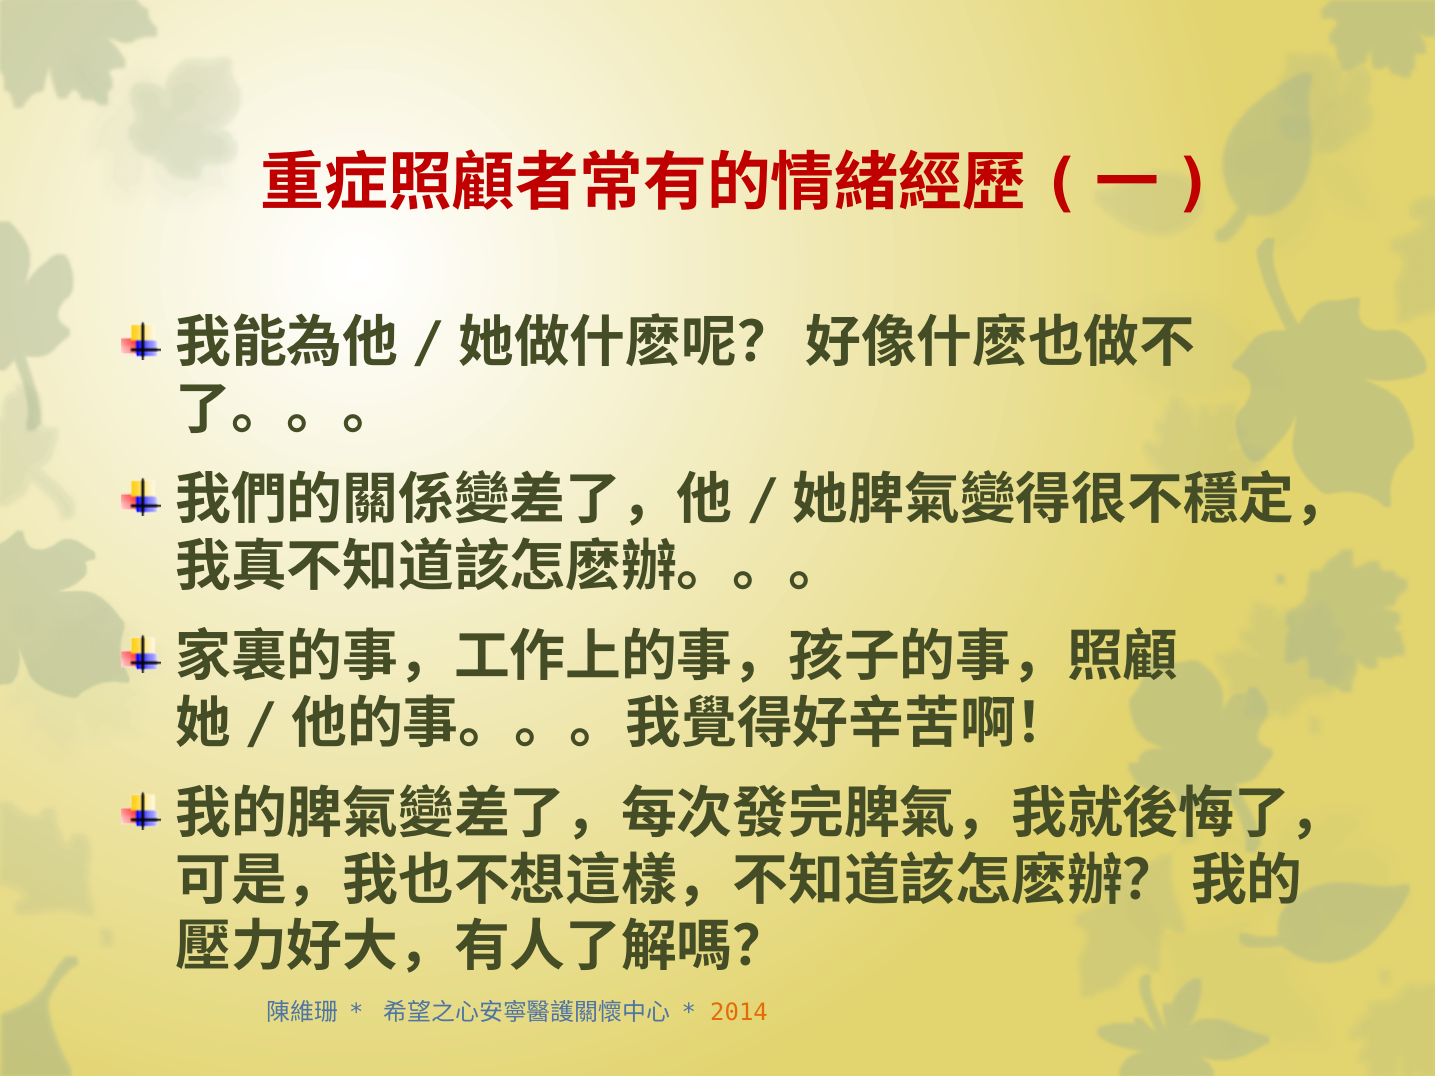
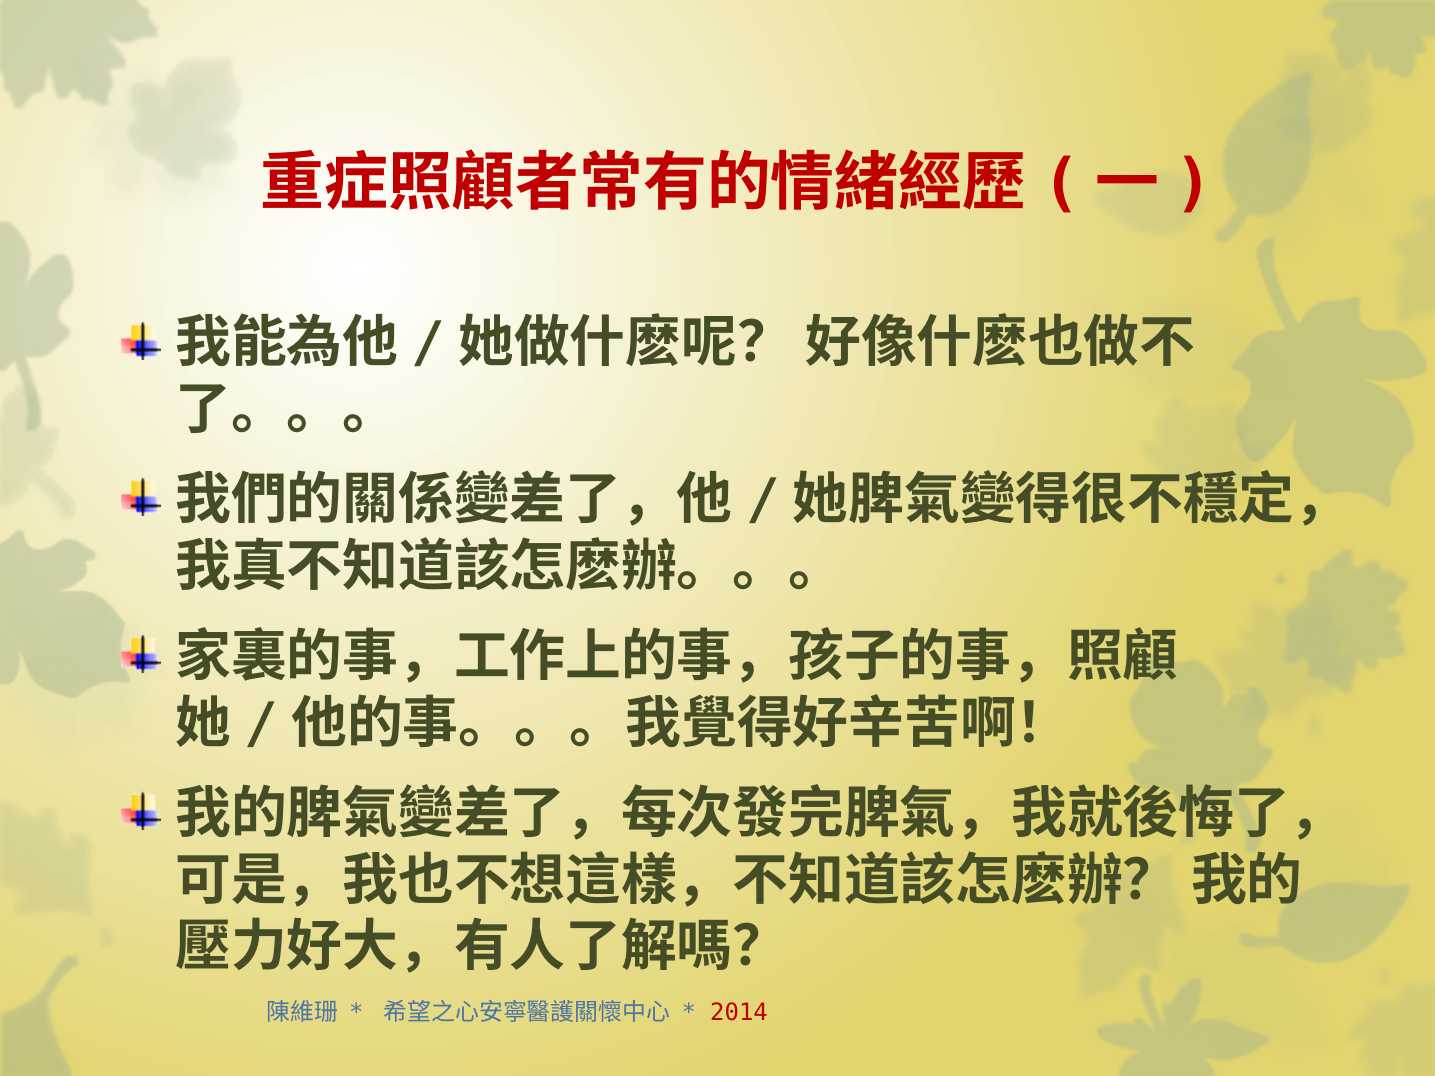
2014 colour: orange -> red
